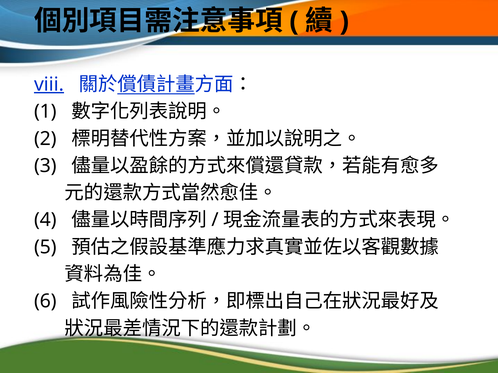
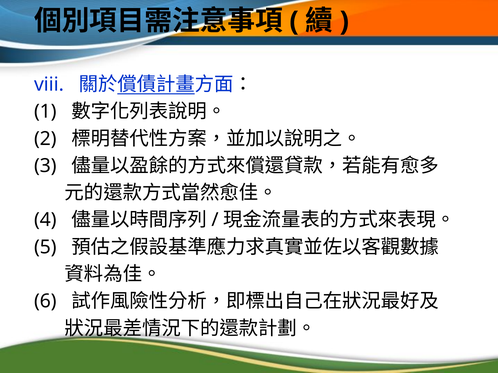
viii underline: present -> none
